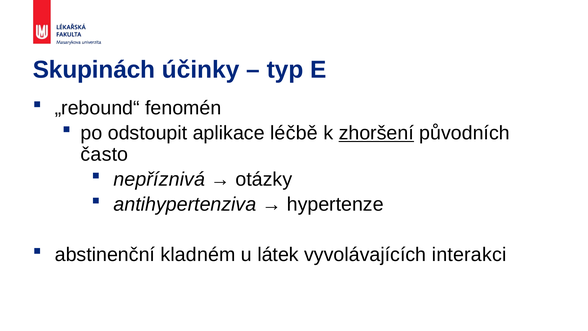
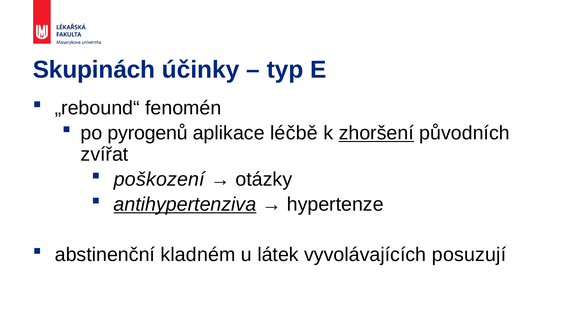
odstoupit: odstoupit -> pyrogenů
často: často -> zvířat
nepříznivá: nepříznivá -> poškození
antihypertenziva underline: none -> present
interakci: interakci -> posuzují
